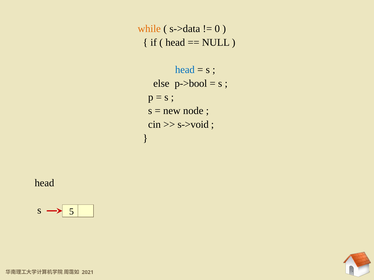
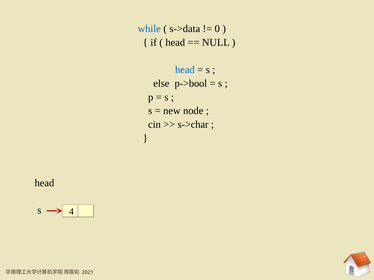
while colour: orange -> blue
s->void: s->void -> s->char
5: 5 -> 4
